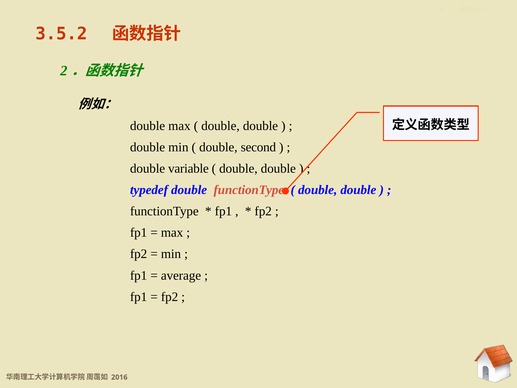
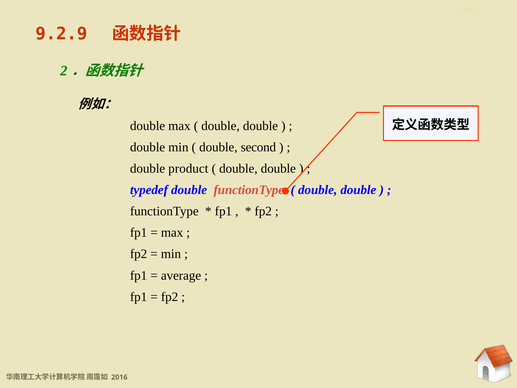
3.5.2: 3.5.2 -> 9.2.9
variable: variable -> product
